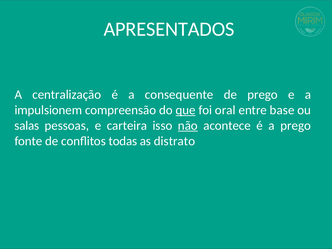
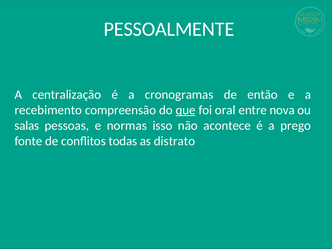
APRESENTADOS: APRESENTADOS -> PESSOALMENTE
consequente: consequente -> cronogramas
de prego: prego -> então
impulsionem: impulsionem -> recebimento
base: base -> nova
carteira: carteira -> normas
não underline: present -> none
